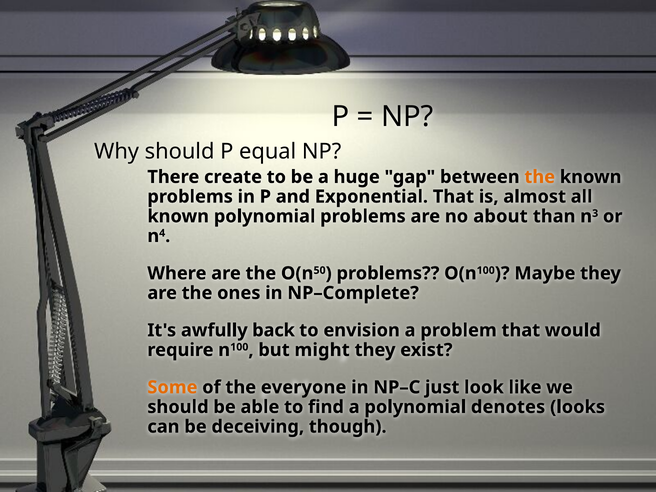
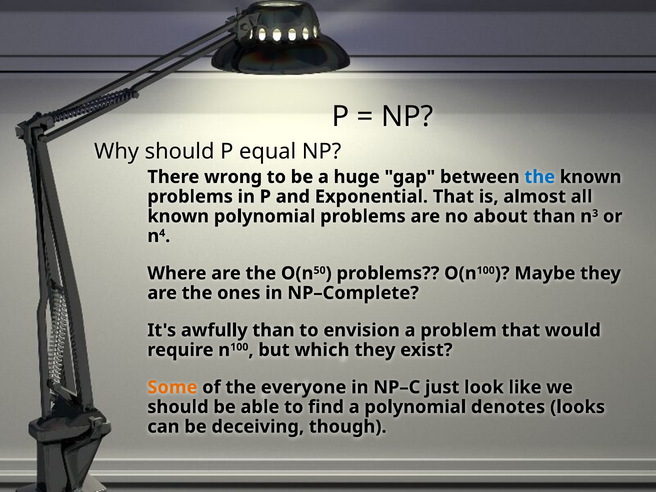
create: create -> wrong
the at (540, 177) colour: orange -> blue
awfully back: back -> than
might: might -> which
